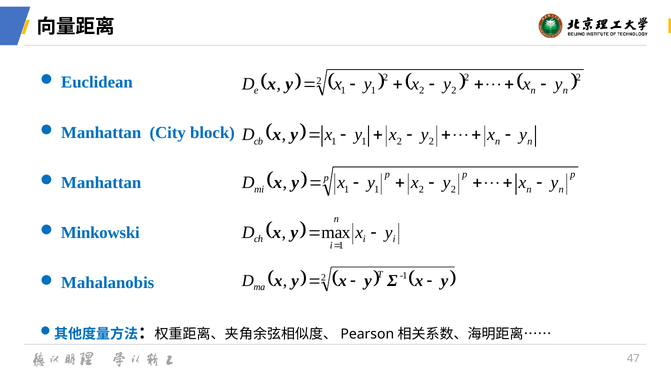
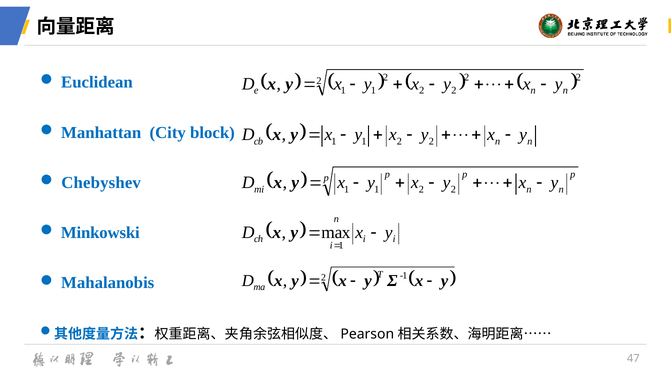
Manhattan at (101, 183): Manhattan -> Chebyshev
